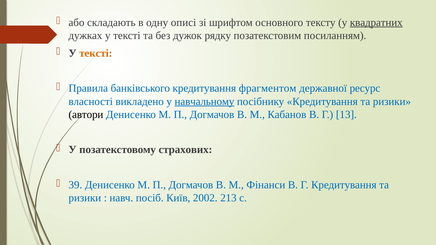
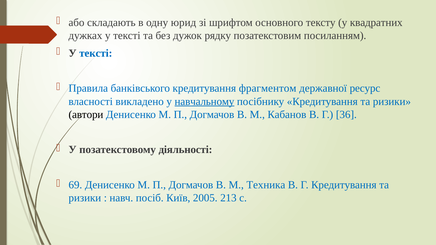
описі: описі -> юрид
квадратних underline: present -> none
тексті at (96, 53) colour: orange -> blue
13: 13 -> 36
страхових: страхових -> діяльності
39: 39 -> 69
Фінанси: Фінанси -> Техника
2002: 2002 -> 2005
